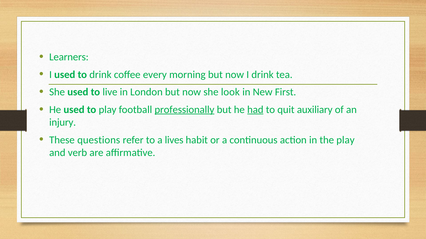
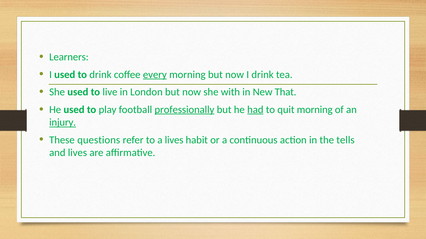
every underline: none -> present
look: look -> with
First: First -> That
quit auxiliary: auxiliary -> morning
injury underline: none -> present
the play: play -> tells
and verb: verb -> lives
